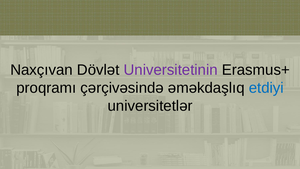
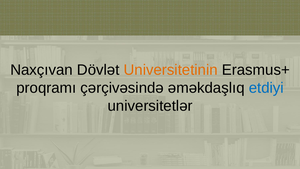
Universitetinin colour: purple -> orange
